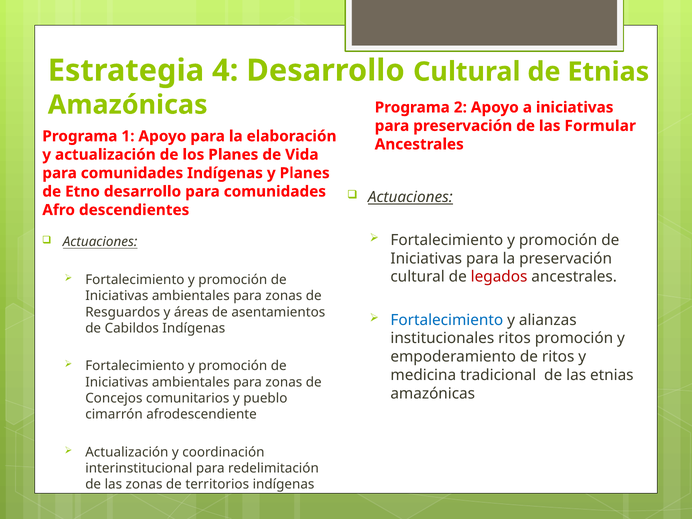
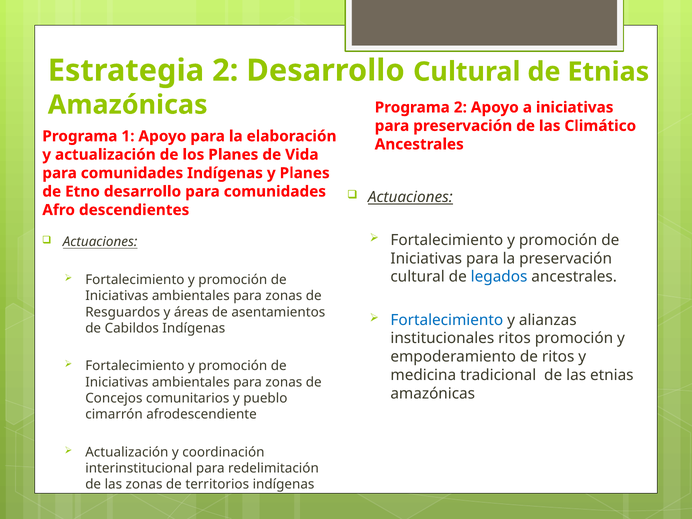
Estrategia 4: 4 -> 2
Formular: Formular -> Climático
legados colour: red -> blue
